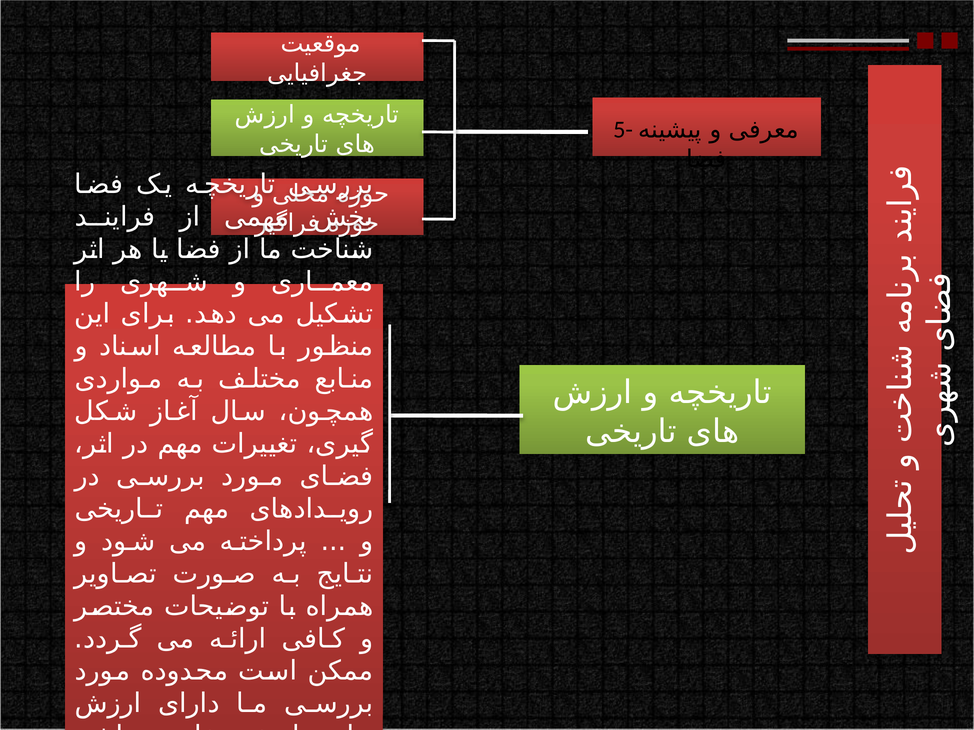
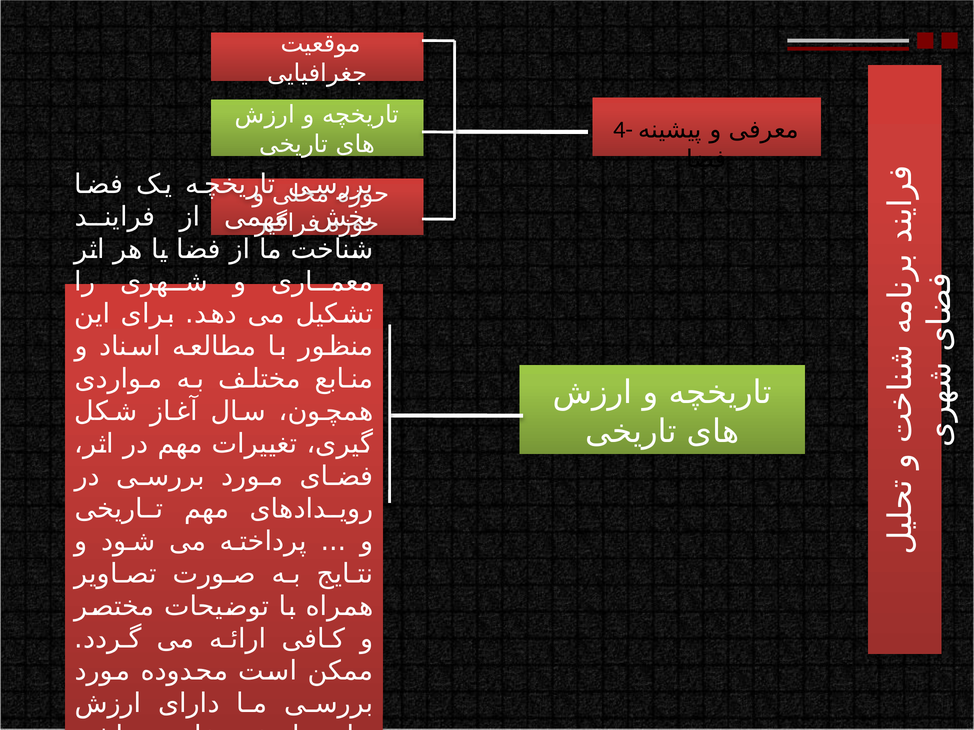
5-: 5- -> 4-
